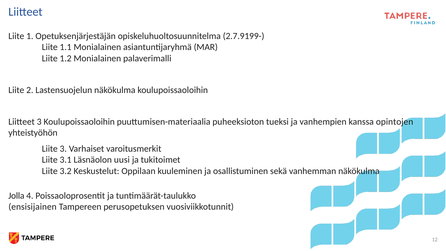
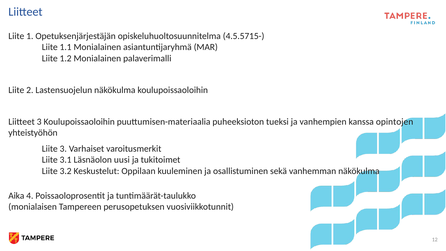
2.7.9199-: 2.7.9199- -> 4.5.5715-
Jolla: Jolla -> Aika
ensisijainen: ensisijainen -> monialaisen
